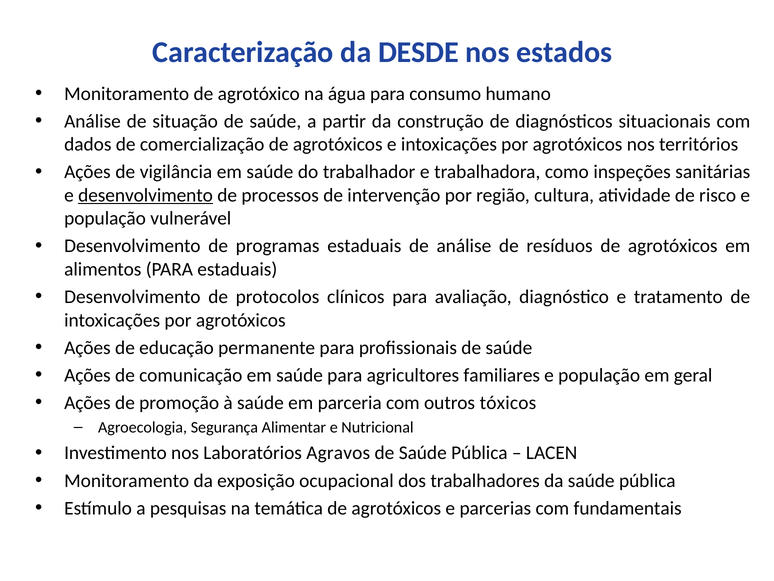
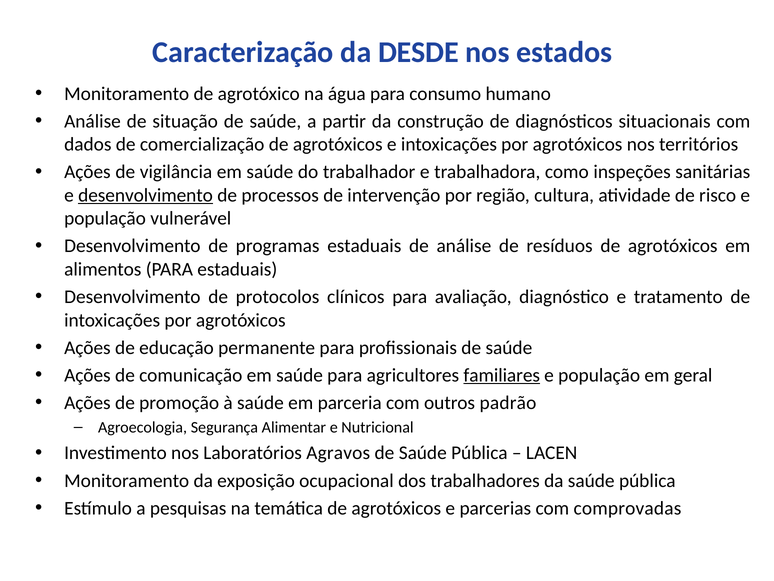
familiares underline: none -> present
tóxicos: tóxicos -> padrão
fundamentais: fundamentais -> comprovadas
